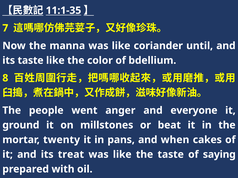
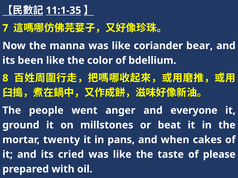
until: until -> bear
its taste: taste -> been
treat: treat -> cried
saying: saying -> please
